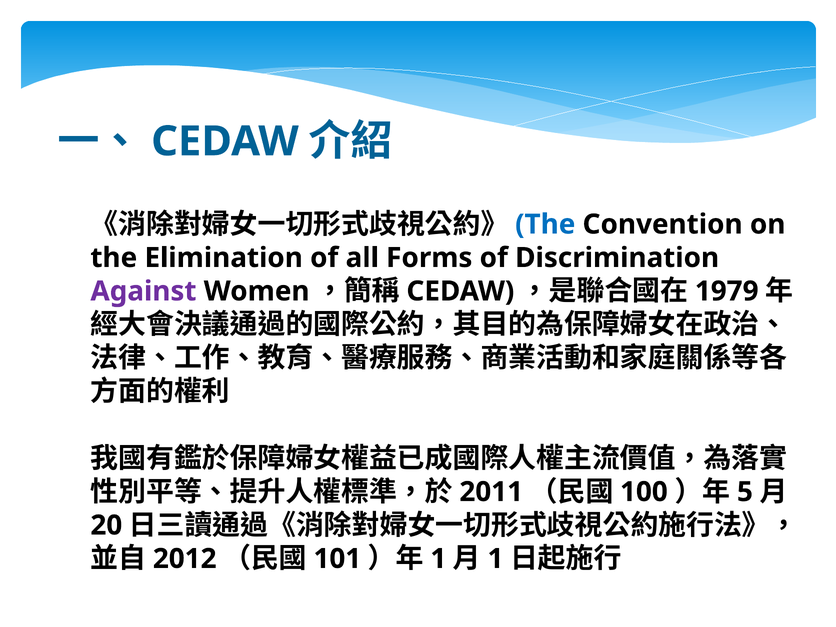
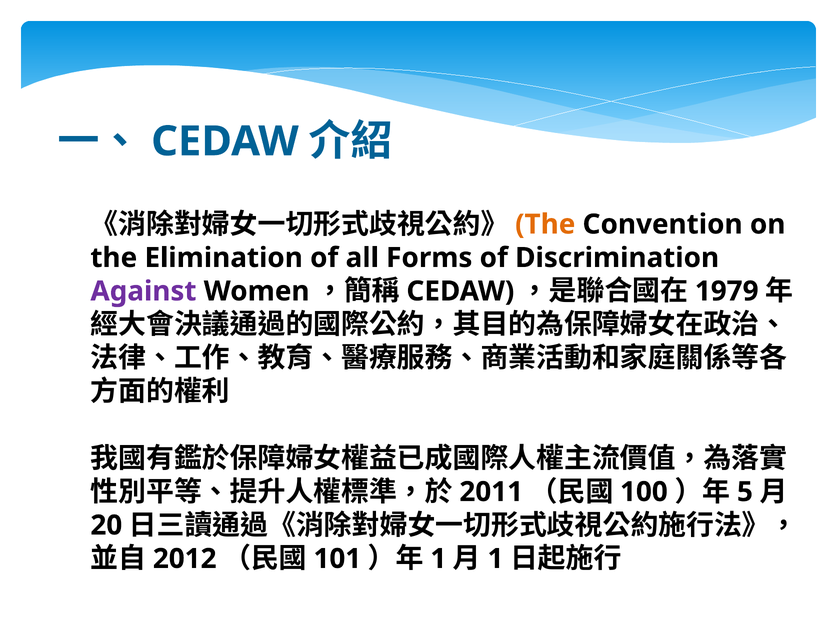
The at (545, 224) colour: blue -> orange
